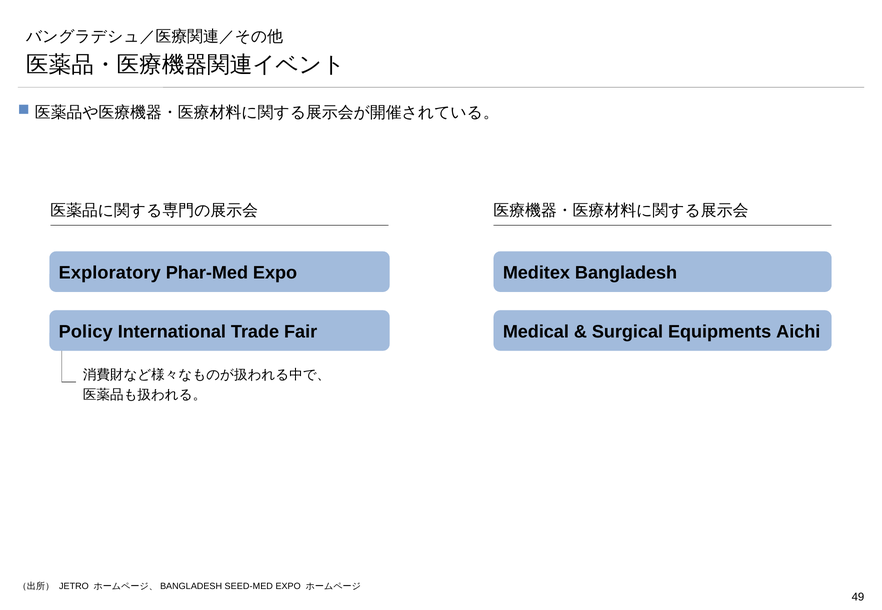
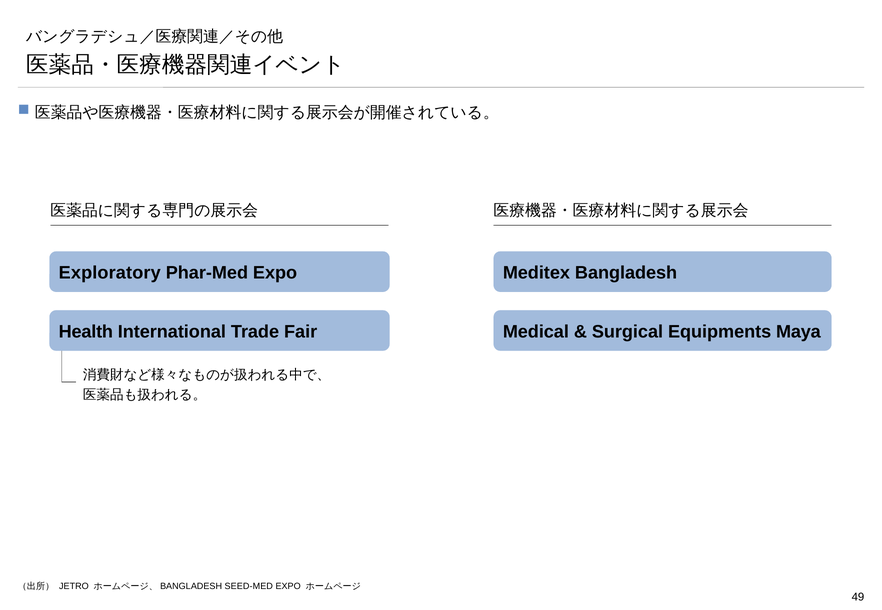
Policy: Policy -> Health
Aichi: Aichi -> Maya
